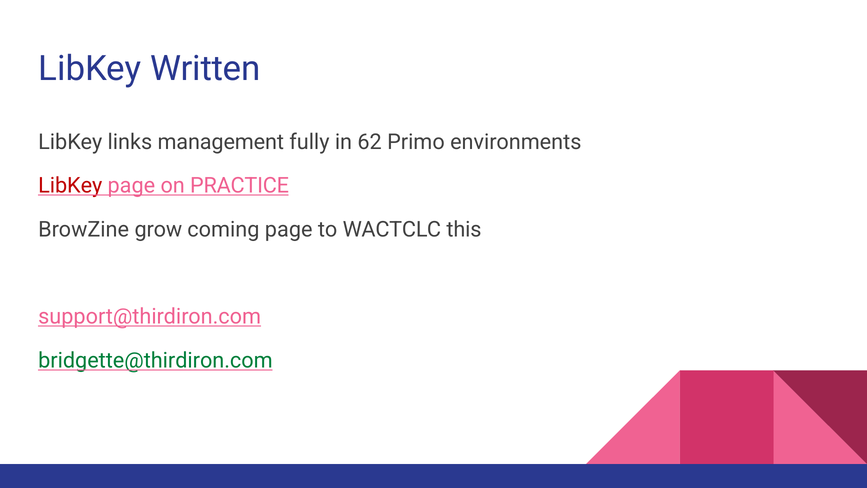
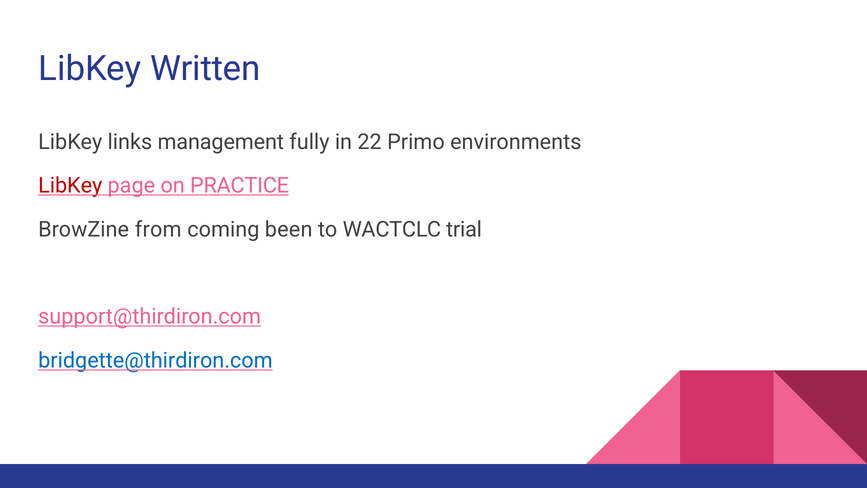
62: 62 -> 22
grow: grow -> from
coming page: page -> been
this: this -> trial
bridgette@thirdiron.com colour: green -> blue
